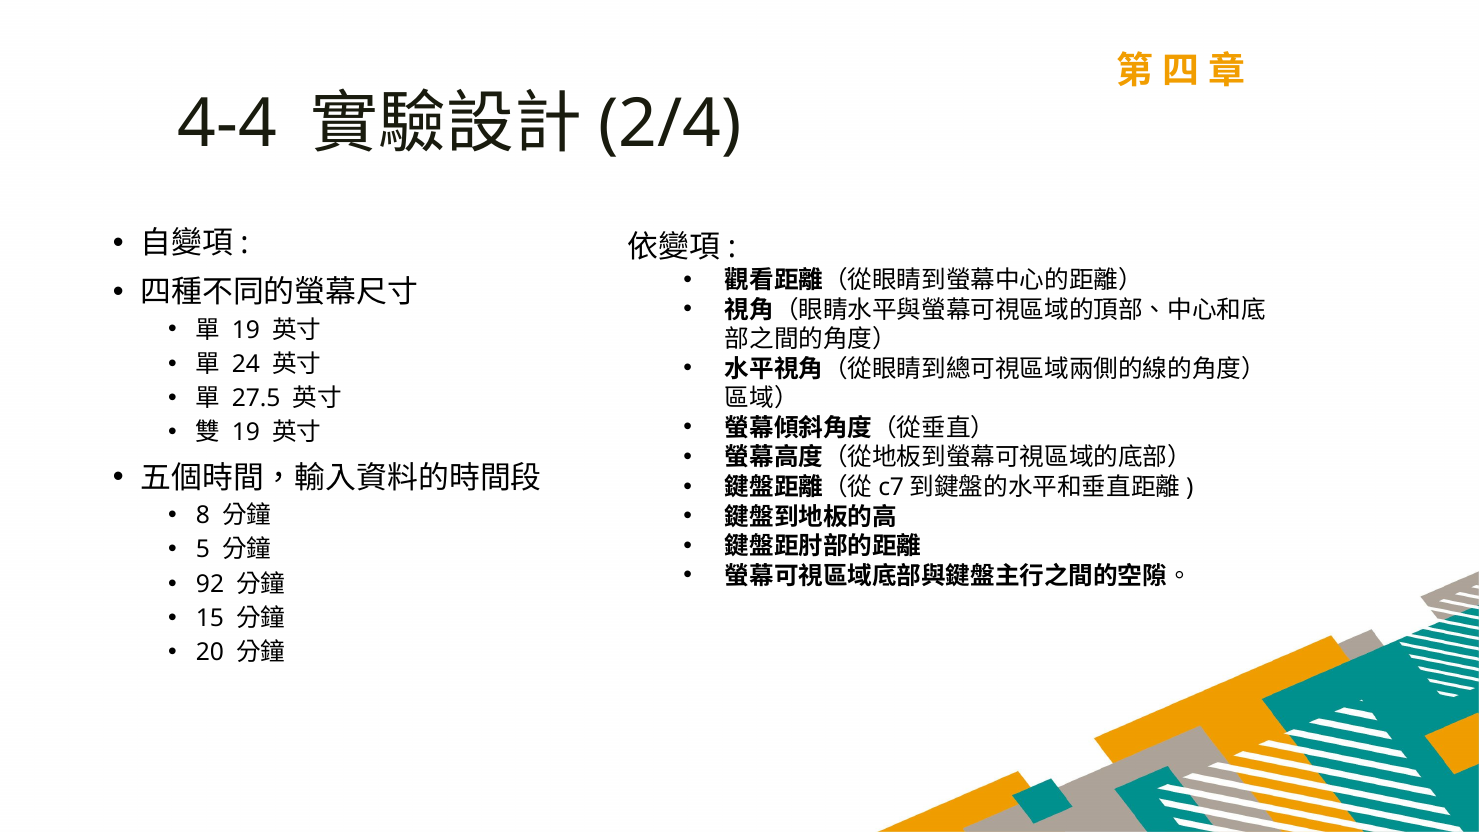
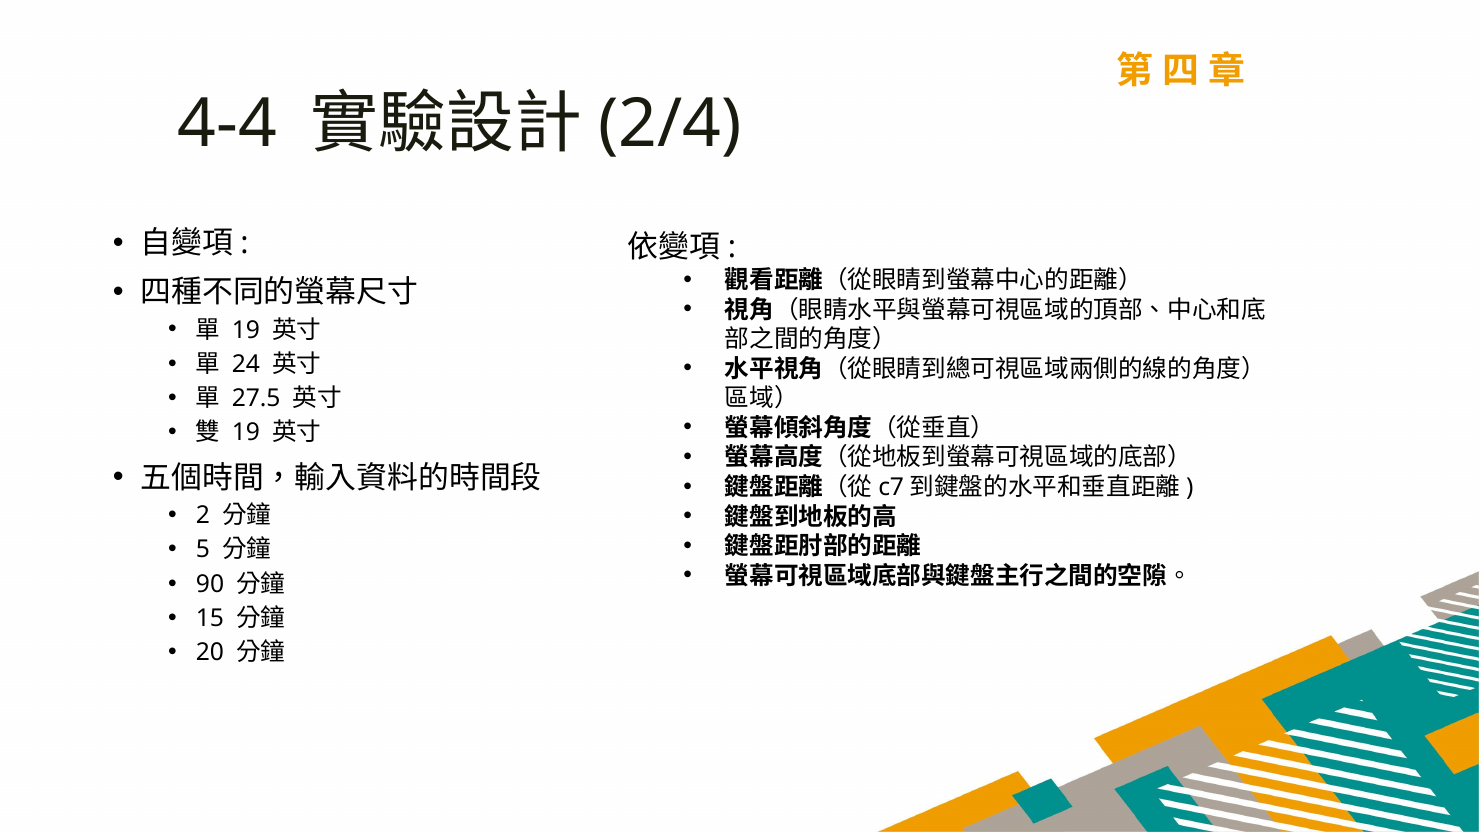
8: 8 -> 2
92: 92 -> 90
